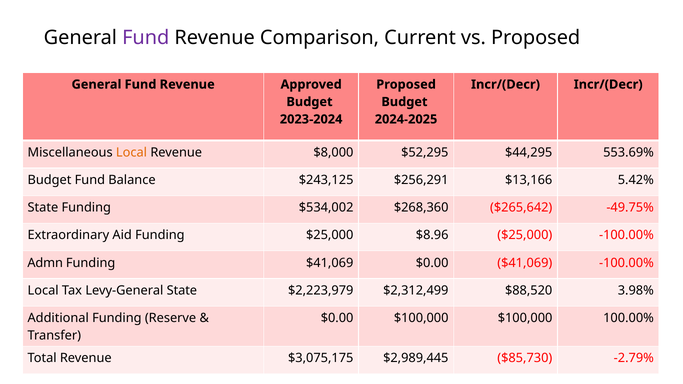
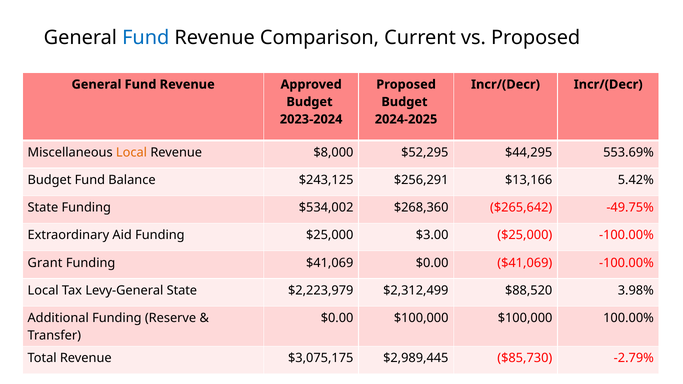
Fund at (146, 38) colour: purple -> blue
$8.96: $8.96 -> $3.00
Admn: Admn -> Grant
